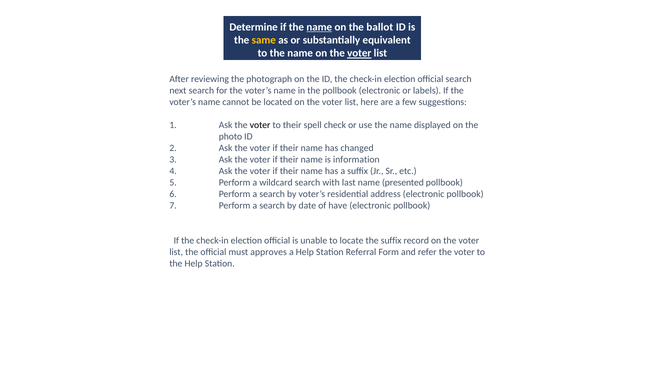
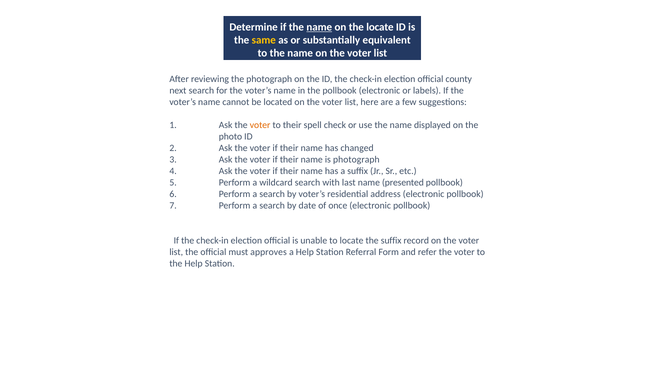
the ballot: ballot -> locate
voter at (359, 53) underline: present -> none
official search: search -> county
voter at (260, 125) colour: black -> orange
is information: information -> photograph
have: have -> once
